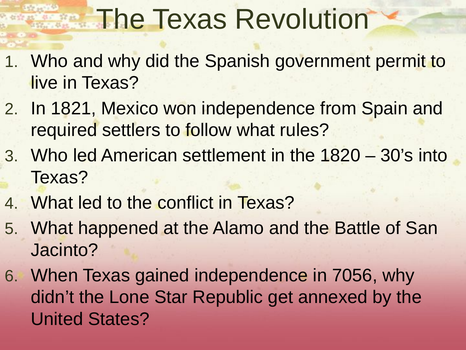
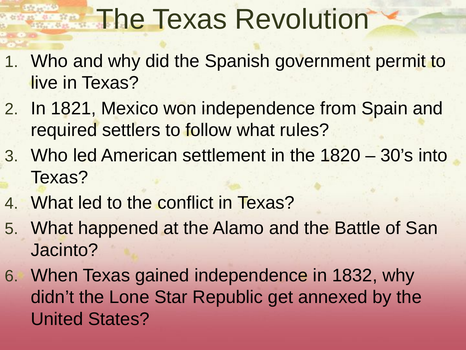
7056: 7056 -> 1832
